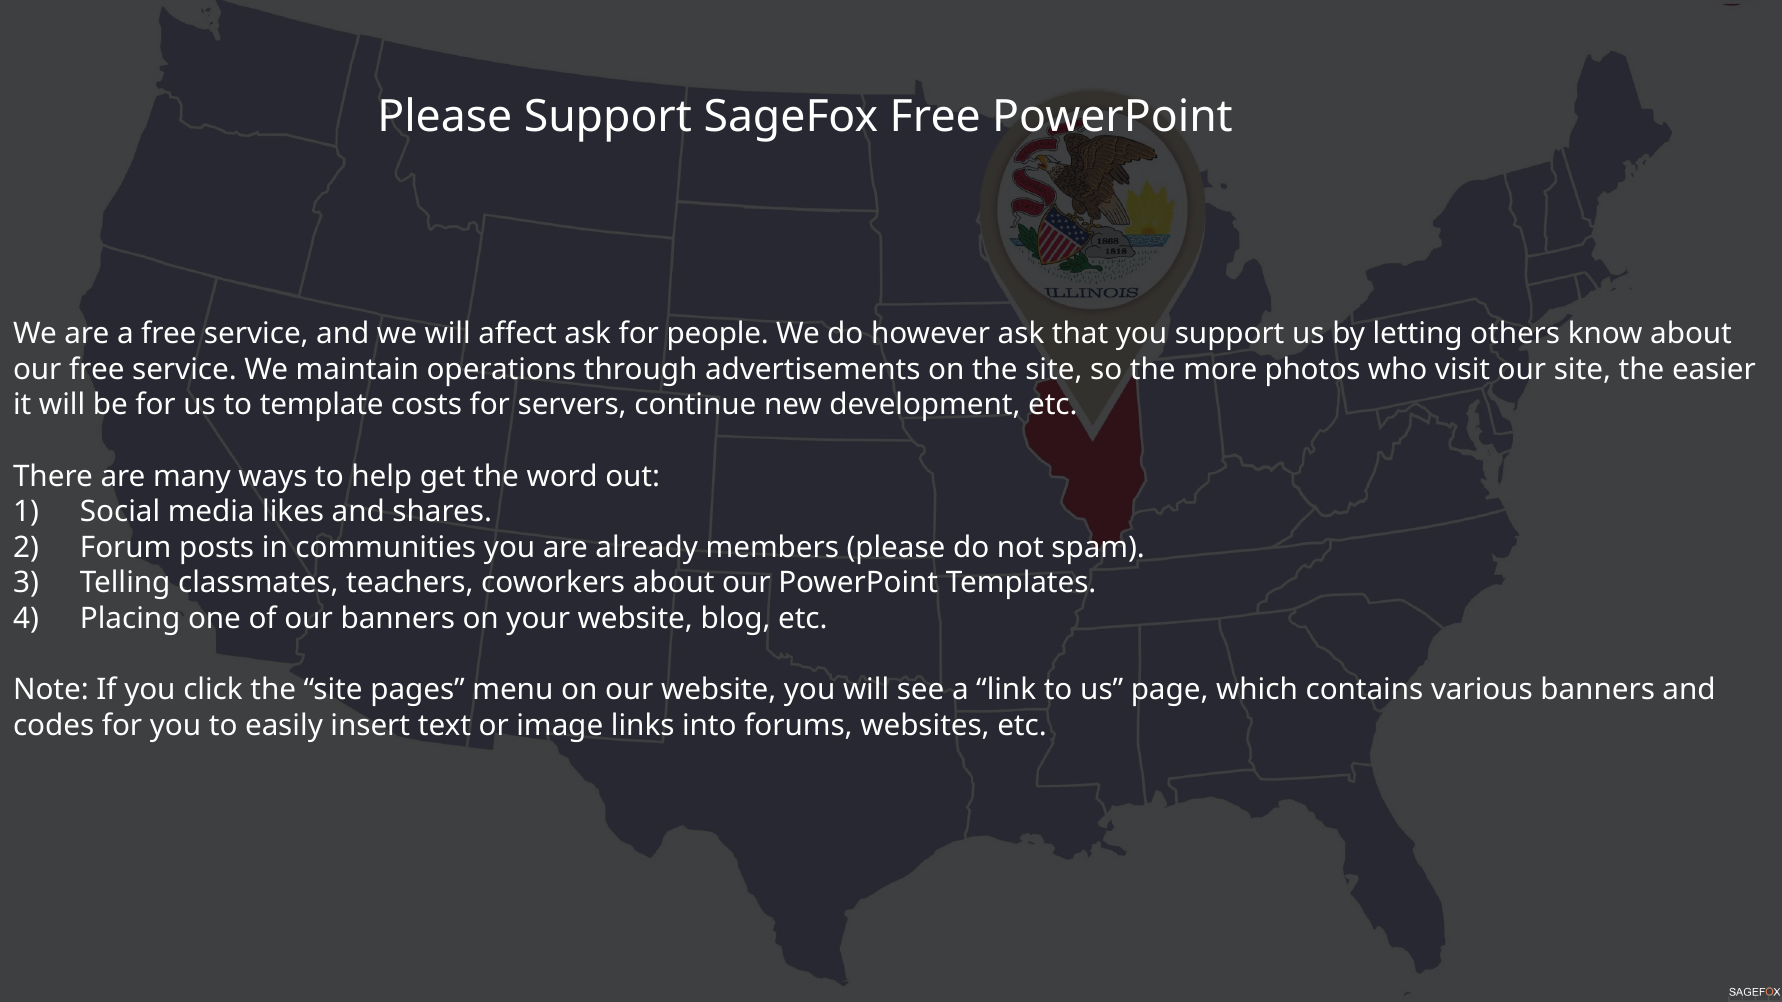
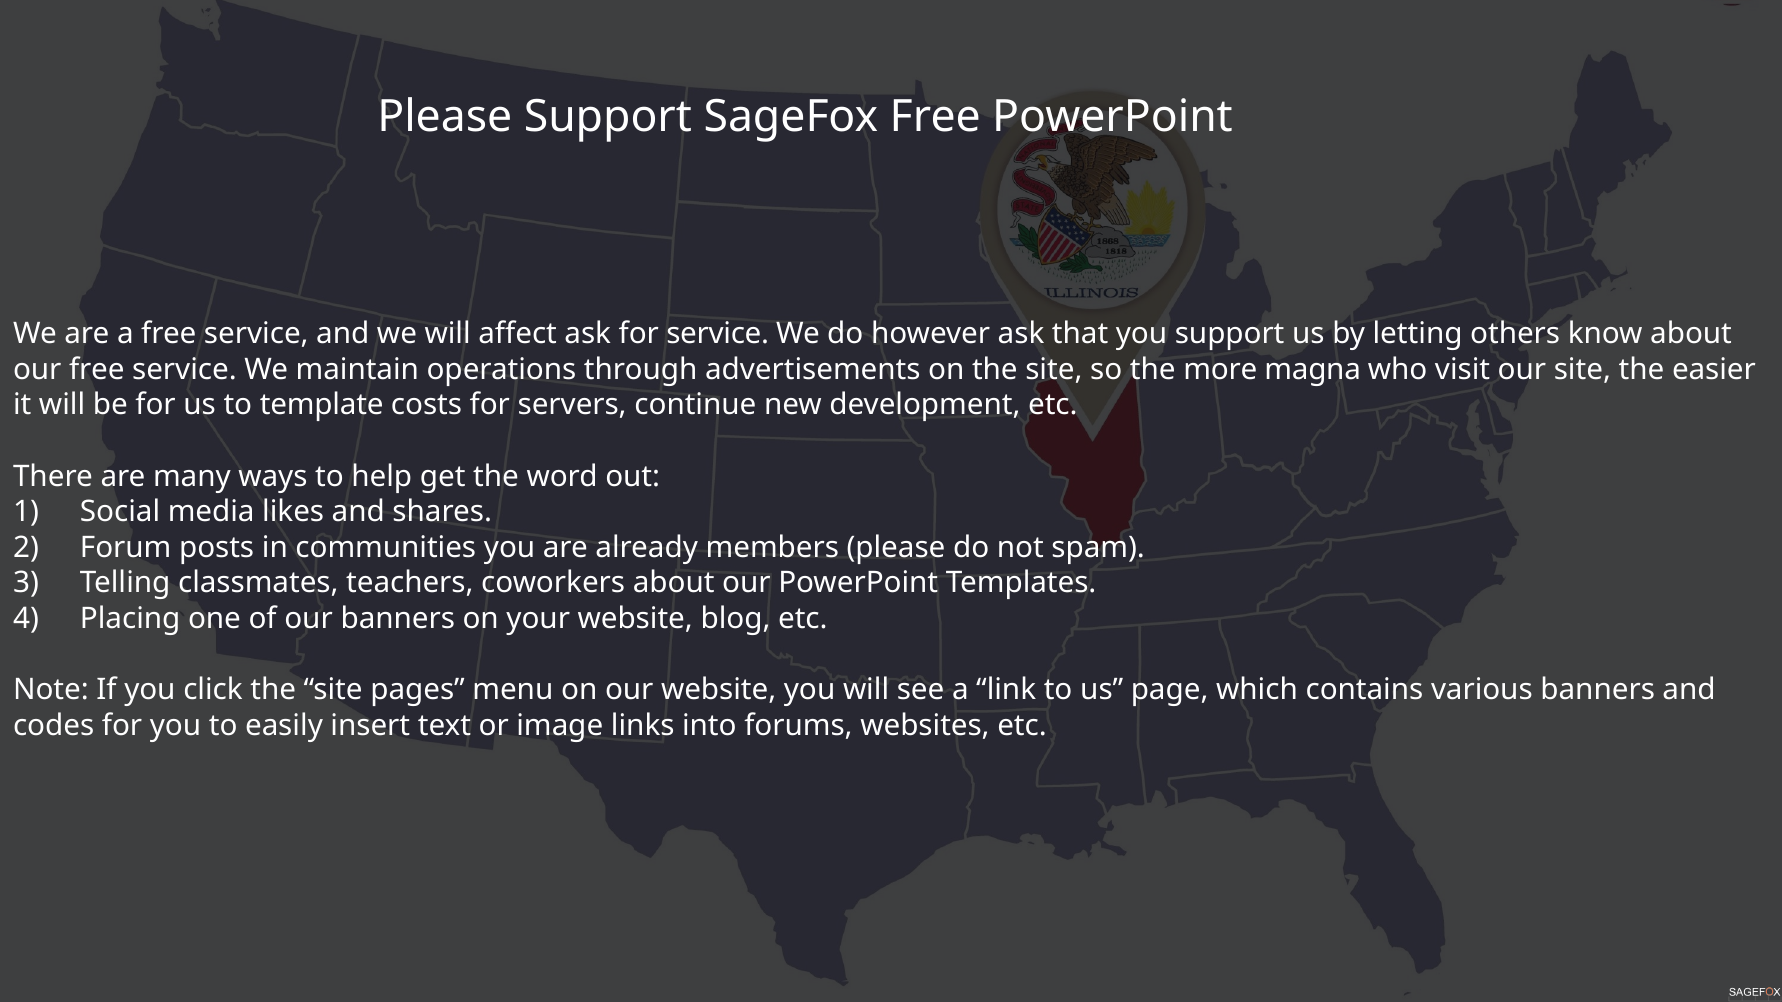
for people: people -> service
photos: photos -> magna
